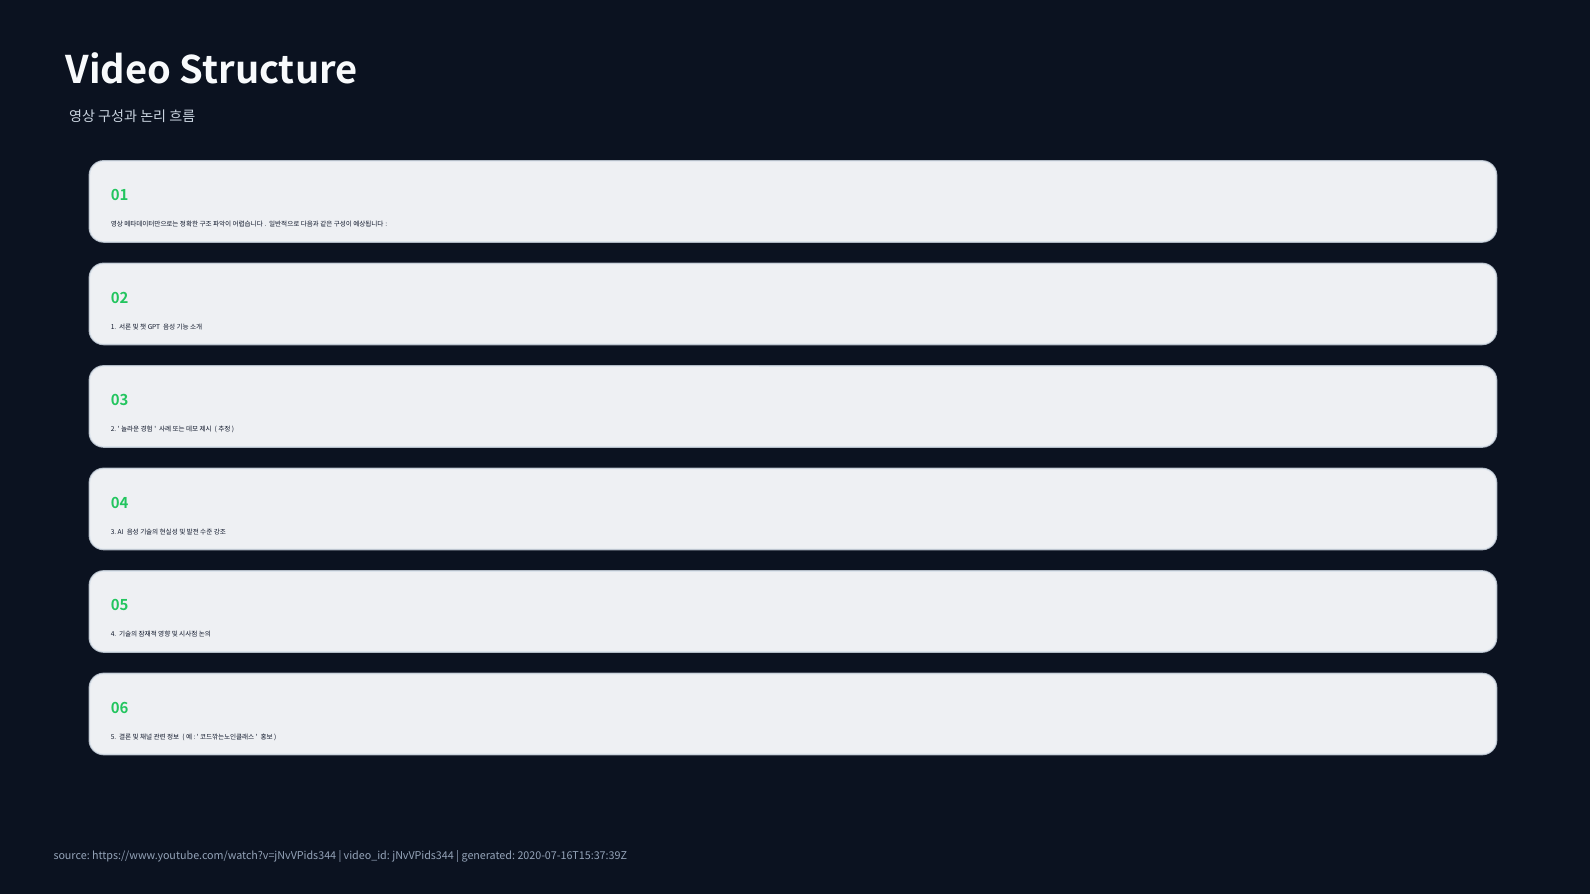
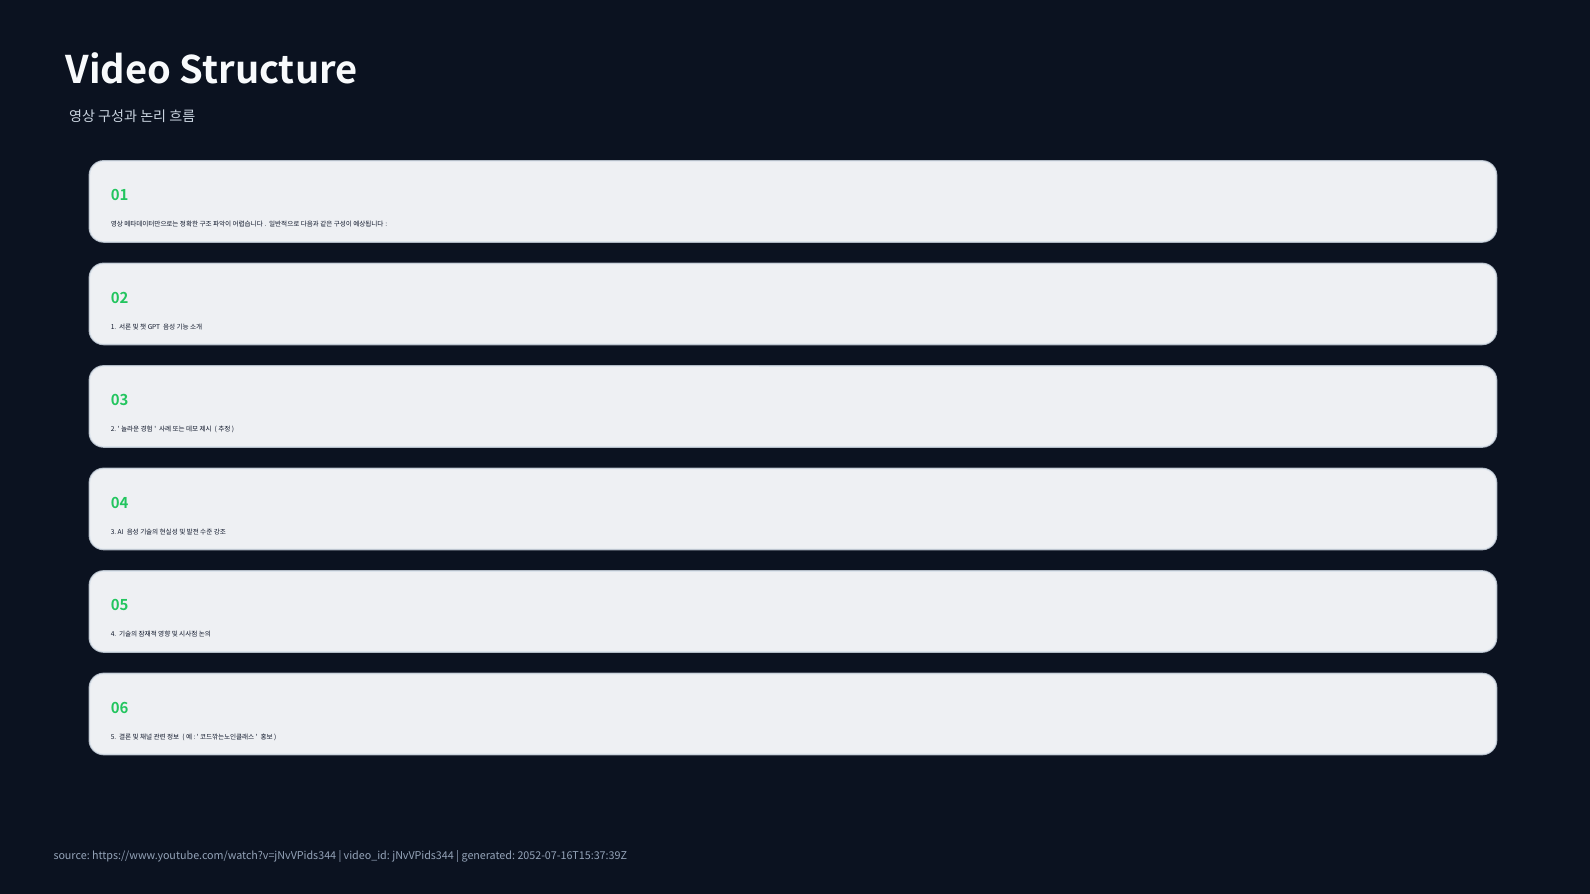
2020-07-16T15:37:39Z: 2020-07-16T15:37:39Z -> 2052-07-16T15:37:39Z
